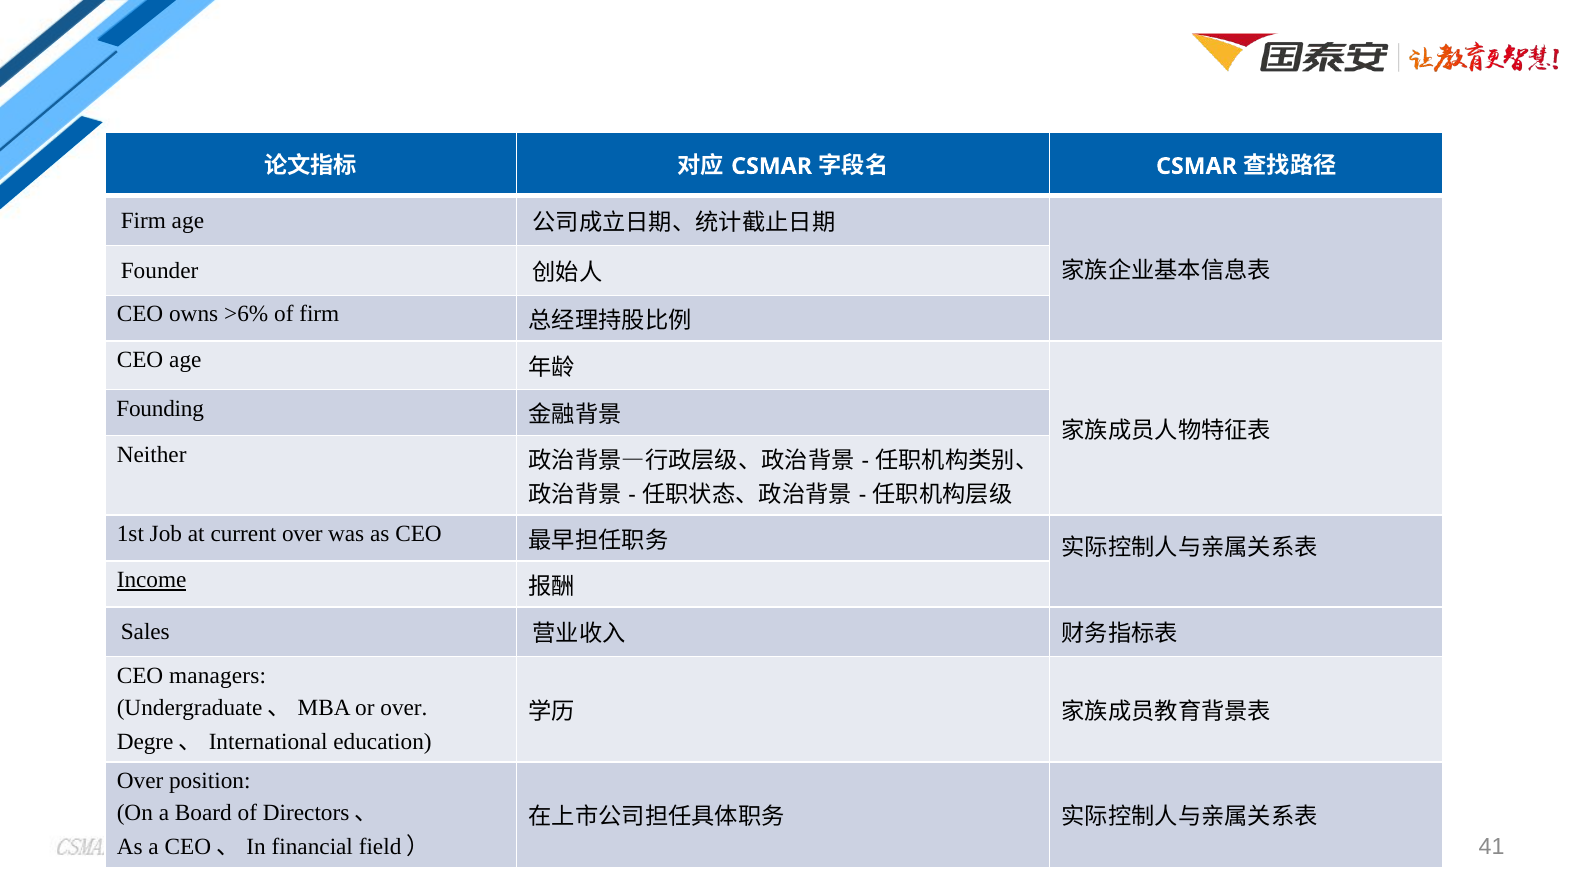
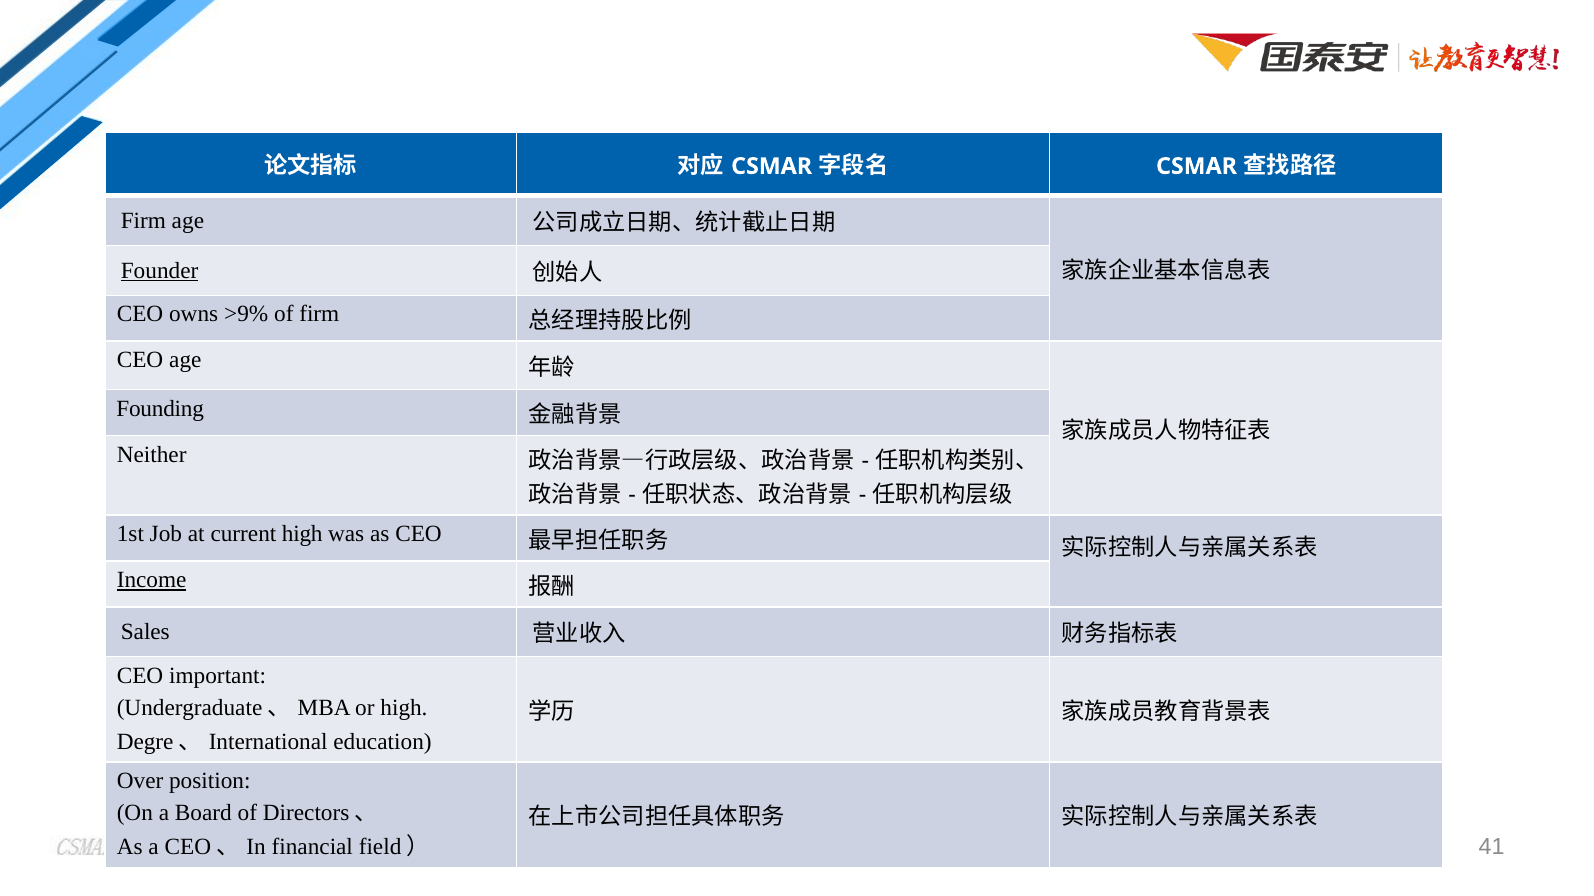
Founder underline: none -> present
>6%: >6% -> >9%
current over: over -> high
managers: managers -> important
or over: over -> high
